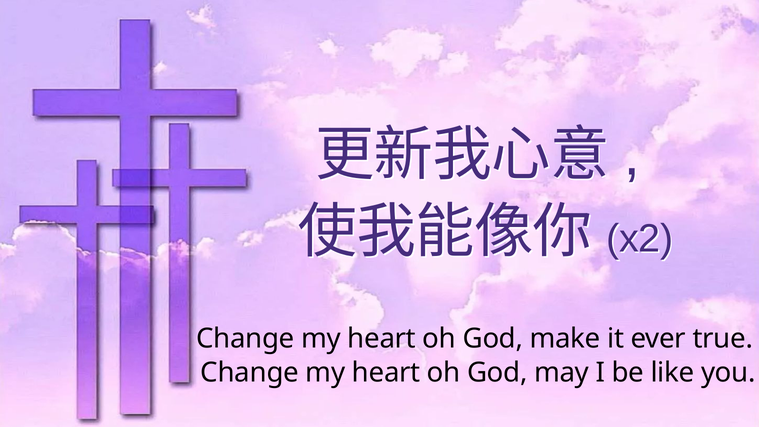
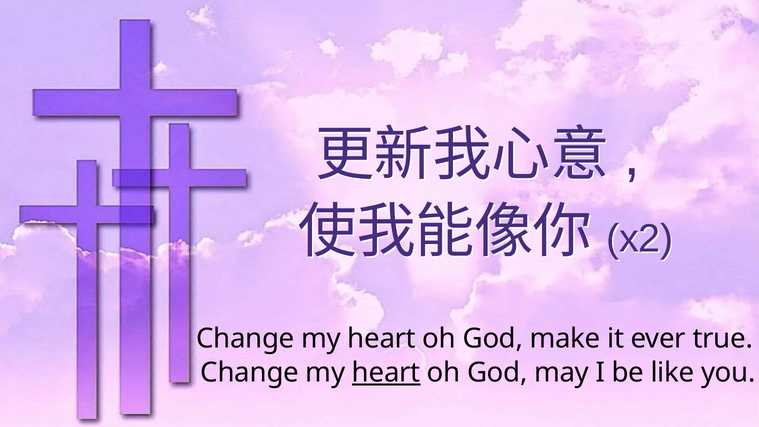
heart at (386, 373) underline: none -> present
